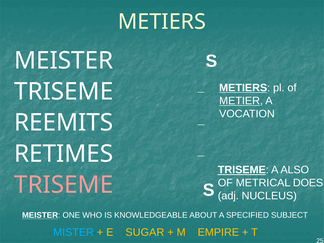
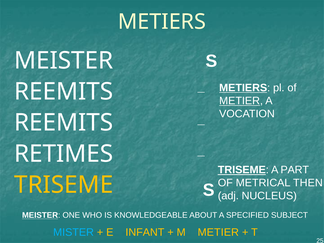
TRISEME at (64, 92): TRISEME -> REEMITS
ALSO: ALSO -> PART
DOES: DOES -> THEN
TRISEME at (64, 185) colour: pink -> yellow
SUGAR: SUGAR -> INFANT
M EMPIRE: EMPIRE -> METIER
